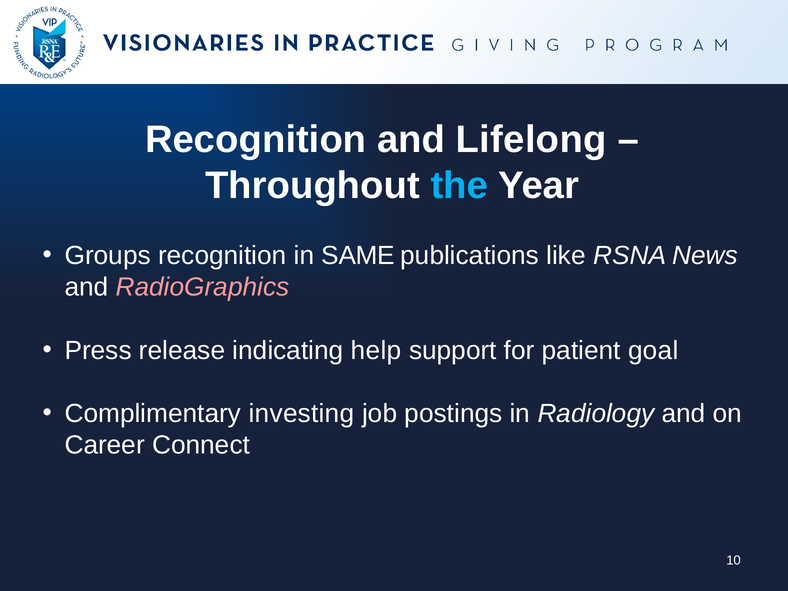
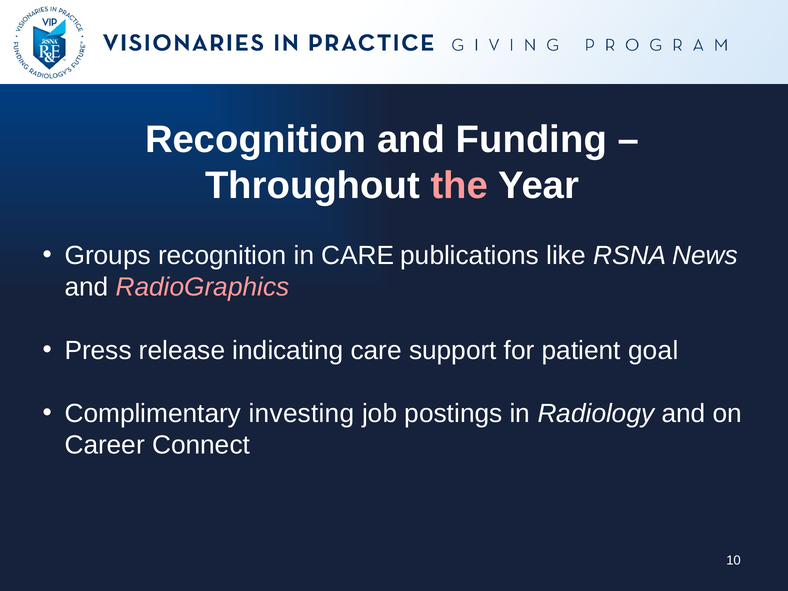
Lifelong: Lifelong -> Funding
the colour: light blue -> pink
in SAME: SAME -> CARE
indicating help: help -> care
